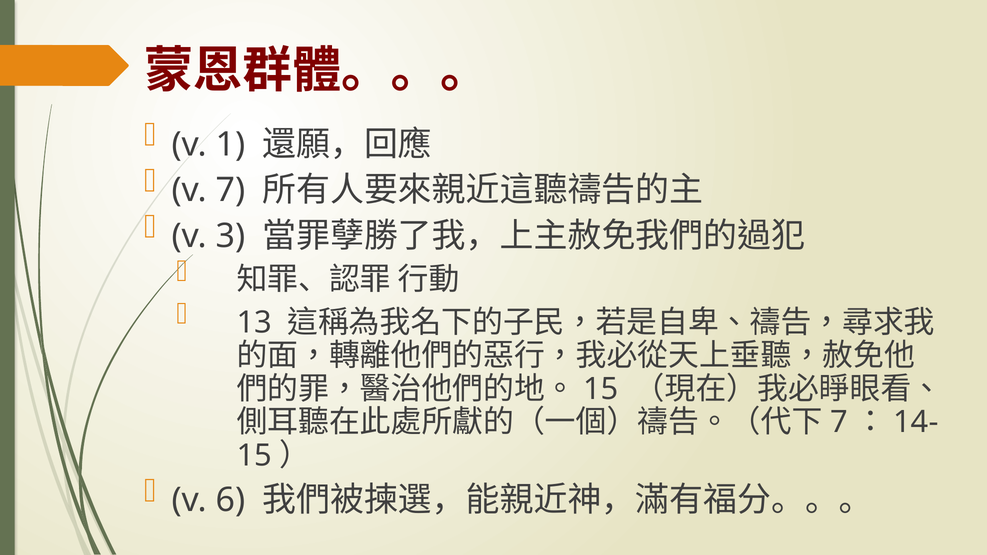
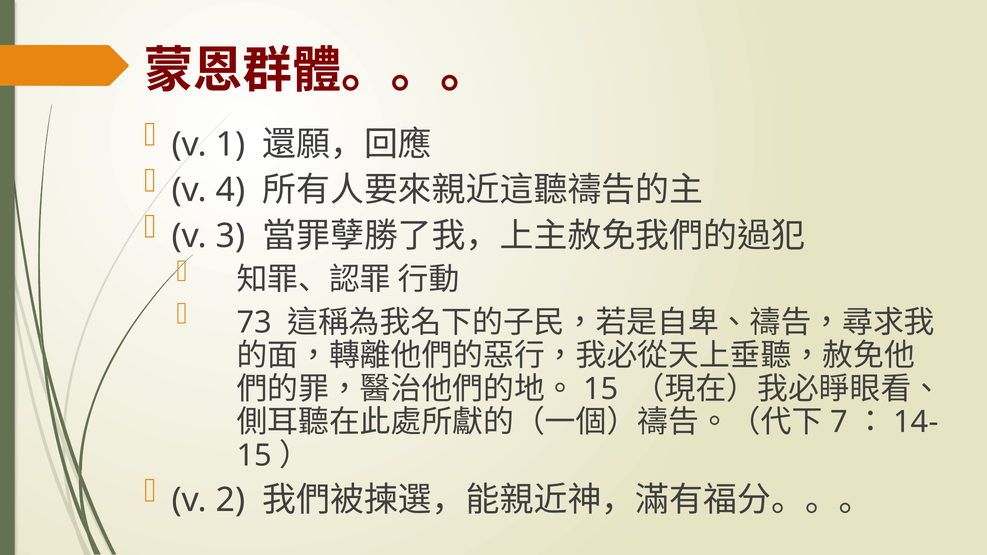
v 7: 7 -> 4
13: 13 -> 73
6: 6 -> 2
